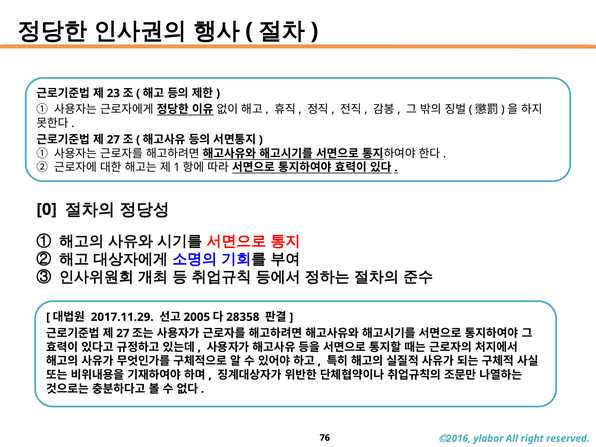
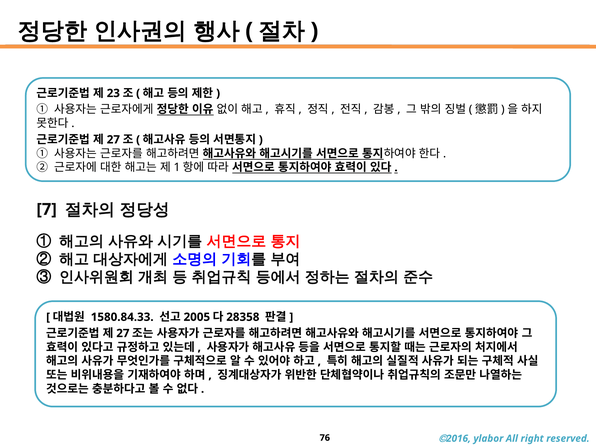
0: 0 -> 7
2017.11.29: 2017.11.29 -> 1580.84.33
